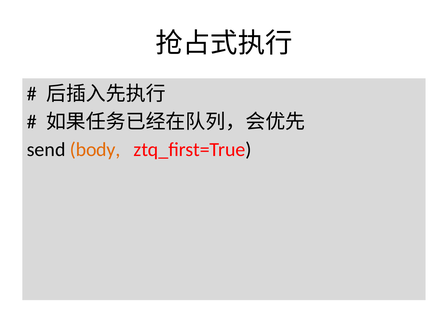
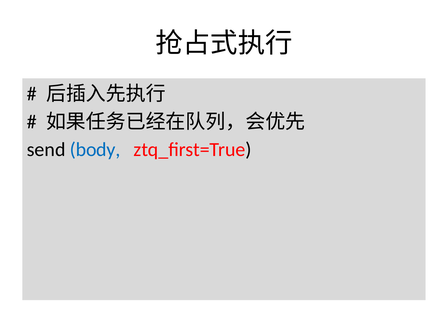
body colour: orange -> blue
